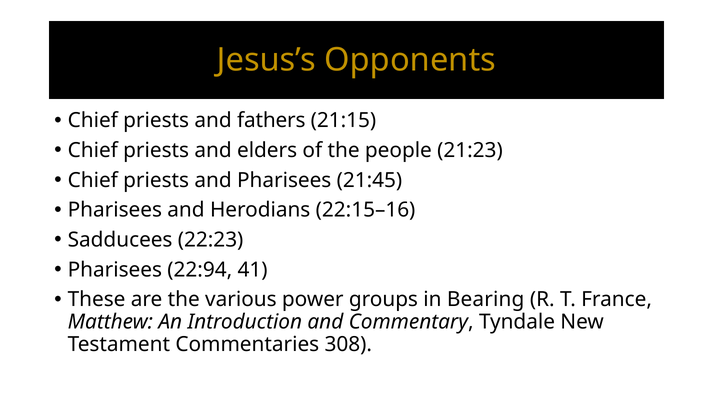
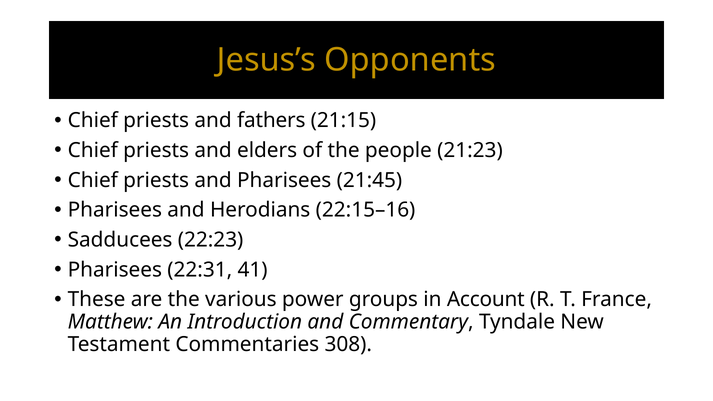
22:94: 22:94 -> 22:31
Bearing: Bearing -> Account
